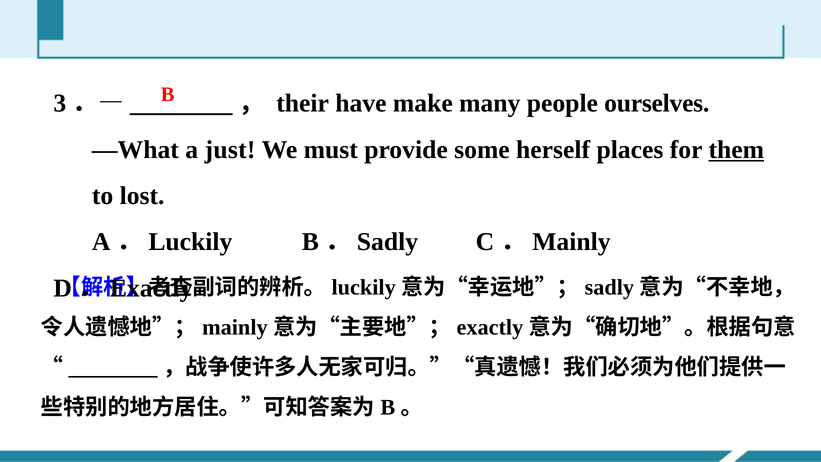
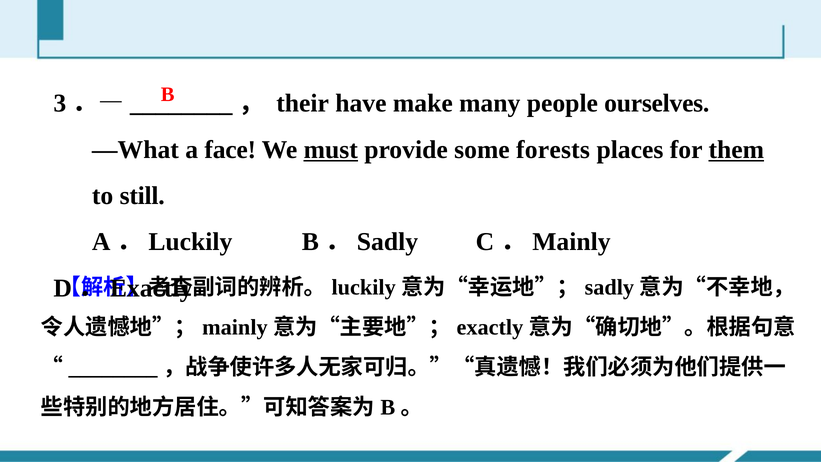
just: just -> face
must underline: none -> present
herself: herself -> forests
lost: lost -> still
